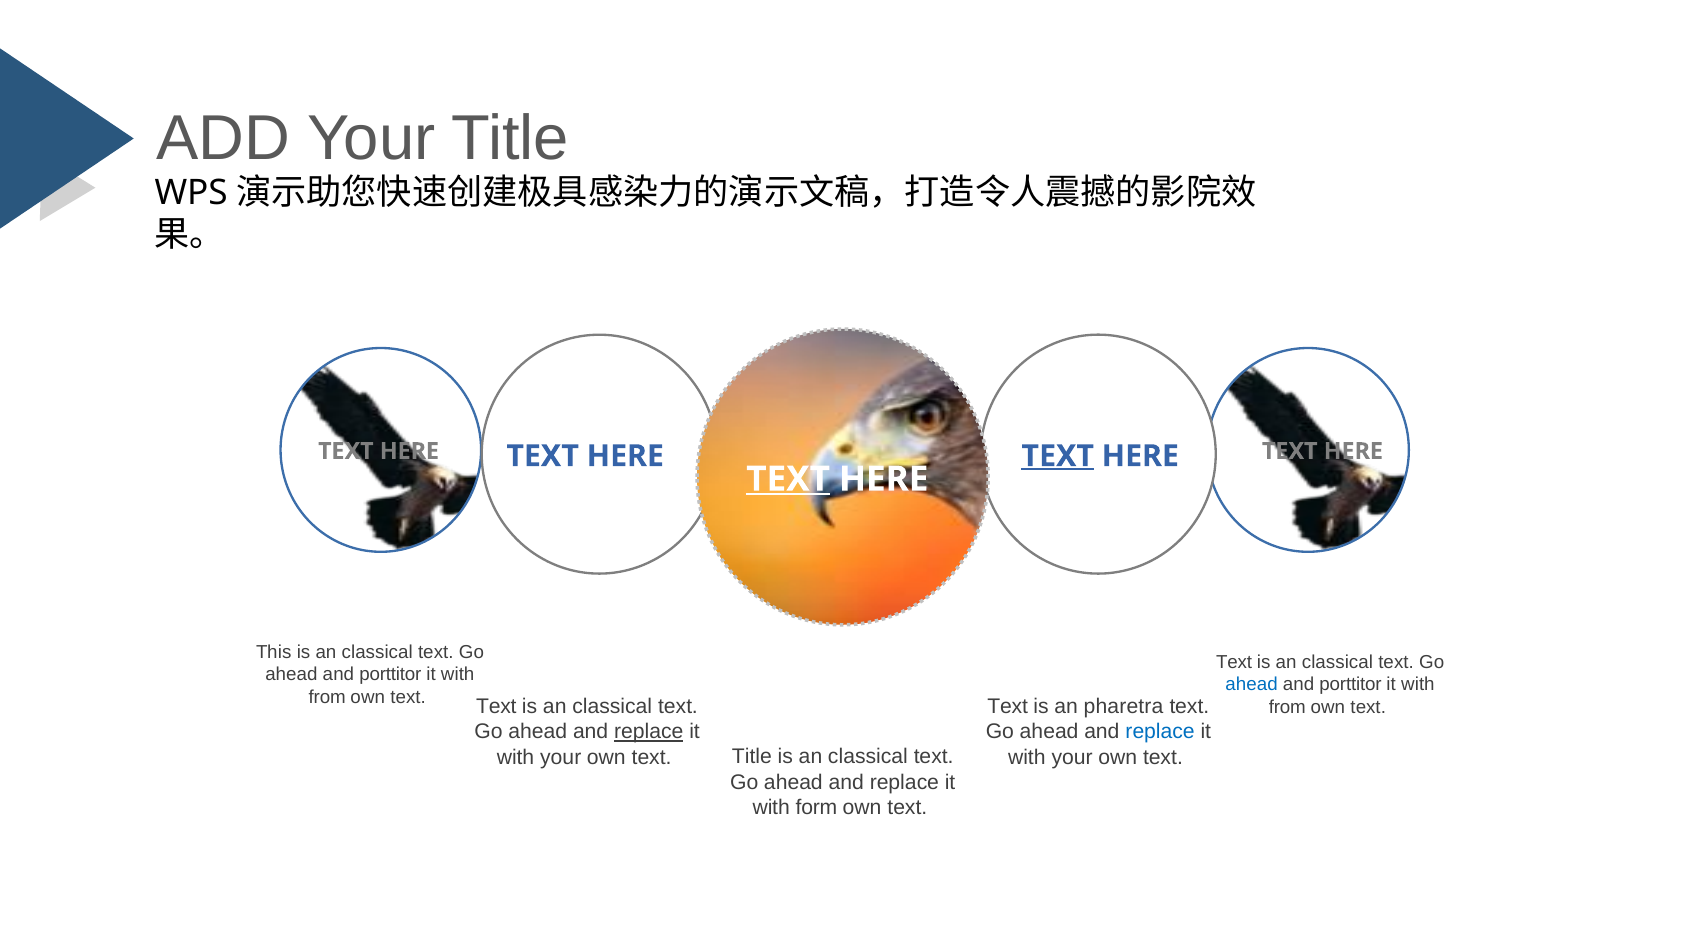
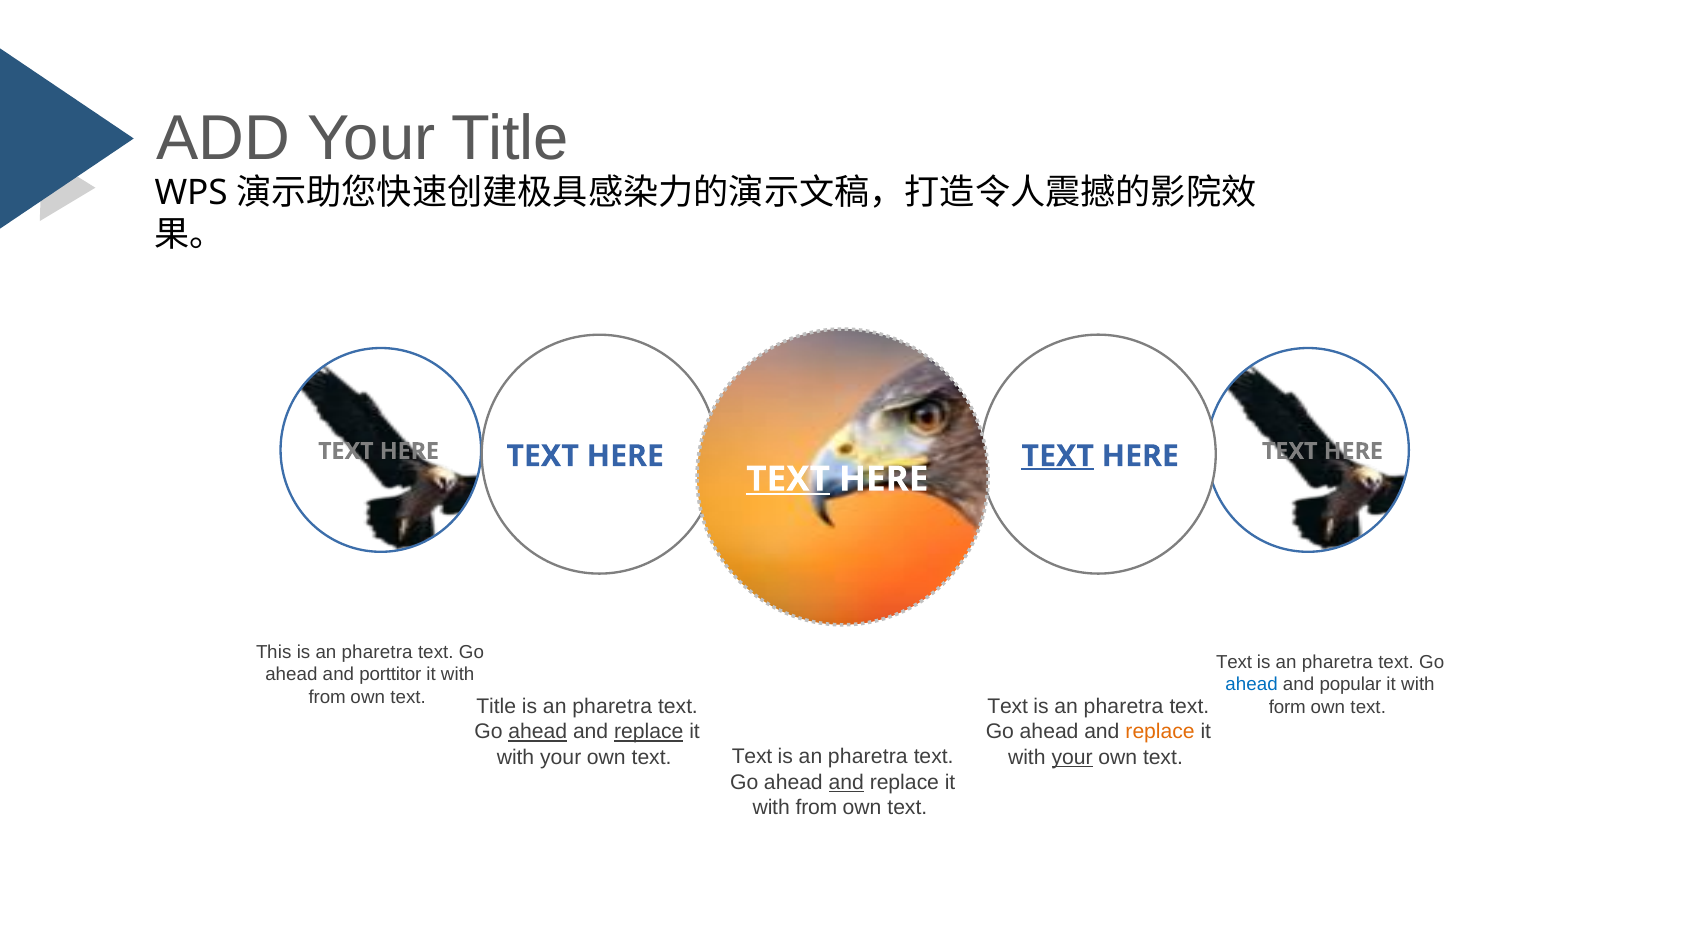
This is an classical: classical -> pharetra
classical at (1337, 662): classical -> pharetra
porttitor at (1350, 685): porttitor -> popular
Text at (496, 707): Text -> Title
classical at (612, 707): classical -> pharetra
from at (1287, 707): from -> form
ahead at (538, 732) underline: none -> present
replace at (1160, 732) colour: blue -> orange
Title at (752, 757): Title -> Text
classical at (868, 757): classical -> pharetra
your at (1072, 757) underline: none -> present
and at (846, 782) underline: none -> present
form at (817, 808): form -> from
